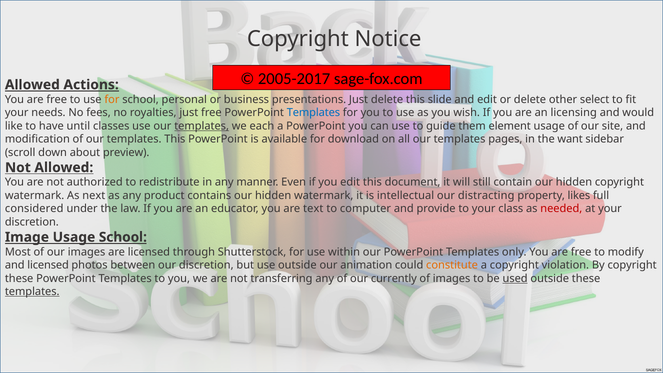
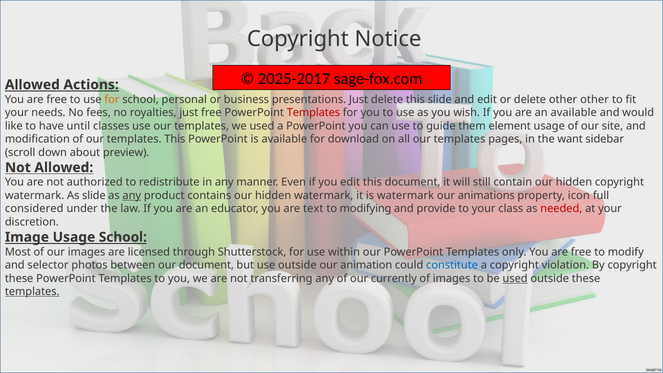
2005-2017: 2005-2017 -> 2025-2017
other select: select -> other
Templates at (313, 113) colour: blue -> red
an licensing: licensing -> available
templates at (202, 126) underline: present -> none
we each: each -> used
As next: next -> slide
any at (132, 196) underline: none -> present
is intellectual: intellectual -> watermark
distracting: distracting -> animations
likes: likes -> icon
computer: computer -> modifying
and licensed: licensed -> selector
our discretion: discretion -> document
constitute colour: orange -> blue
